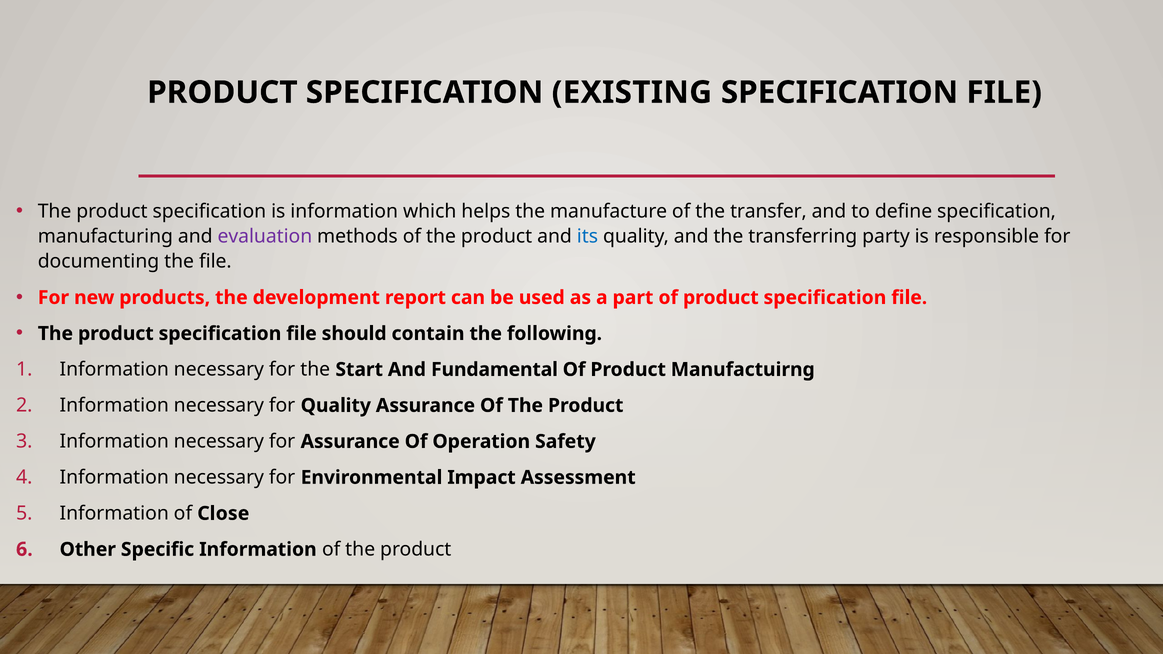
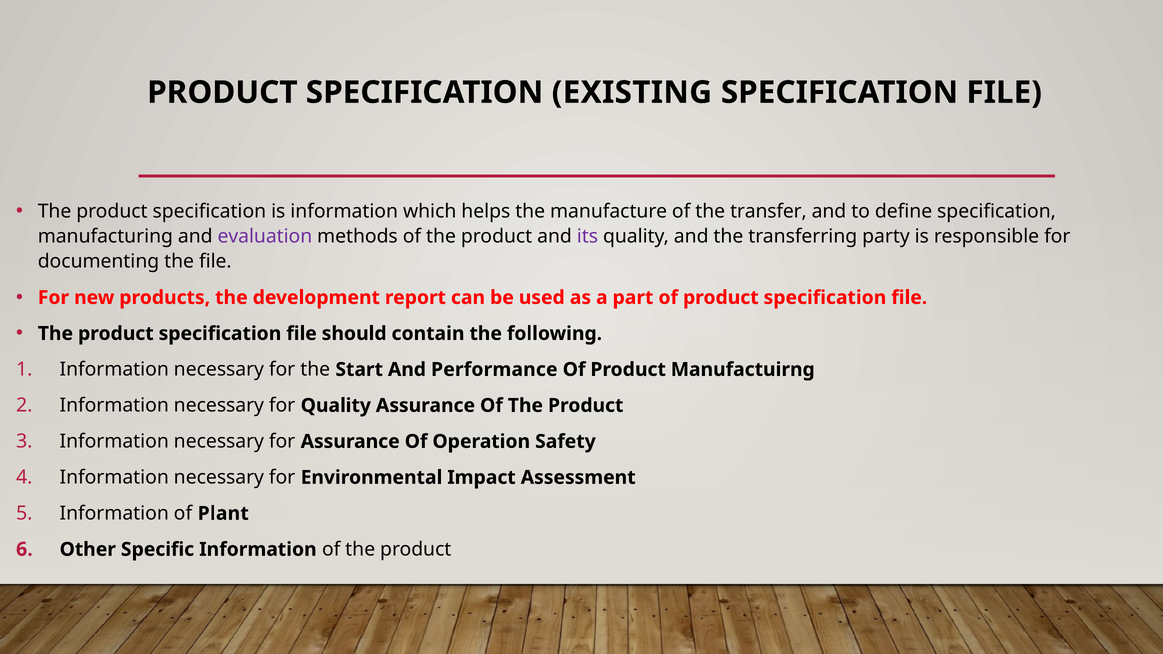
its colour: blue -> purple
Fundamental: Fundamental -> Performance
Close: Close -> Plant
